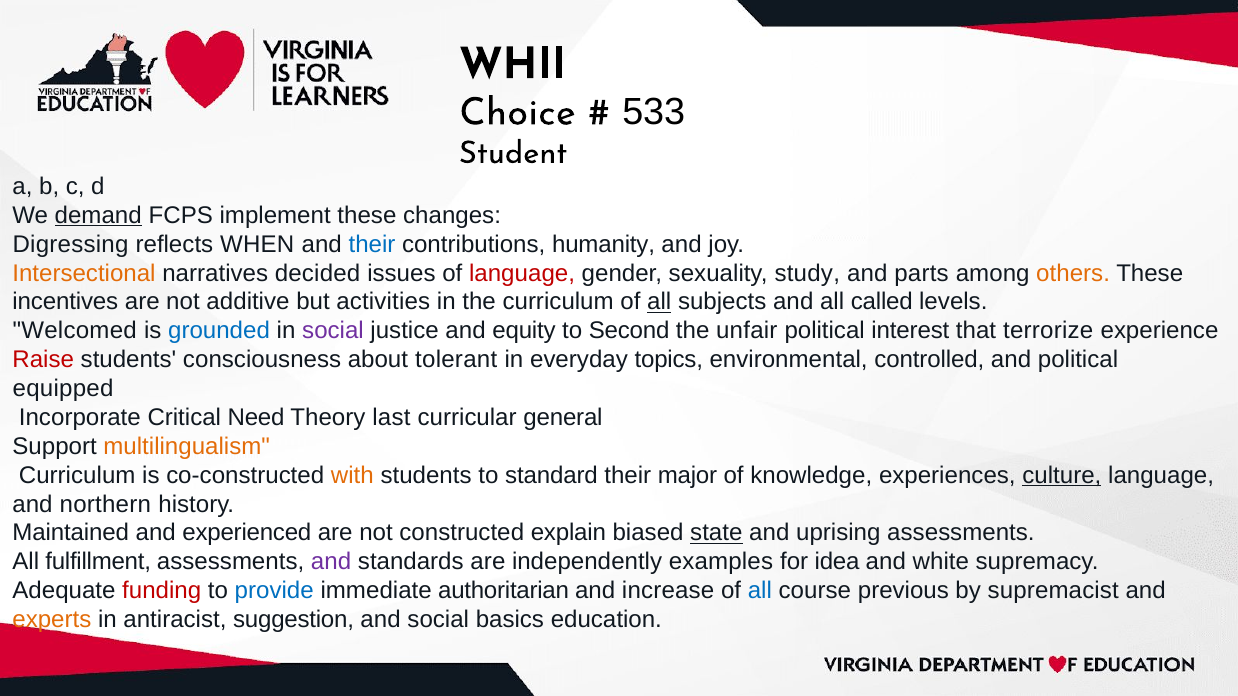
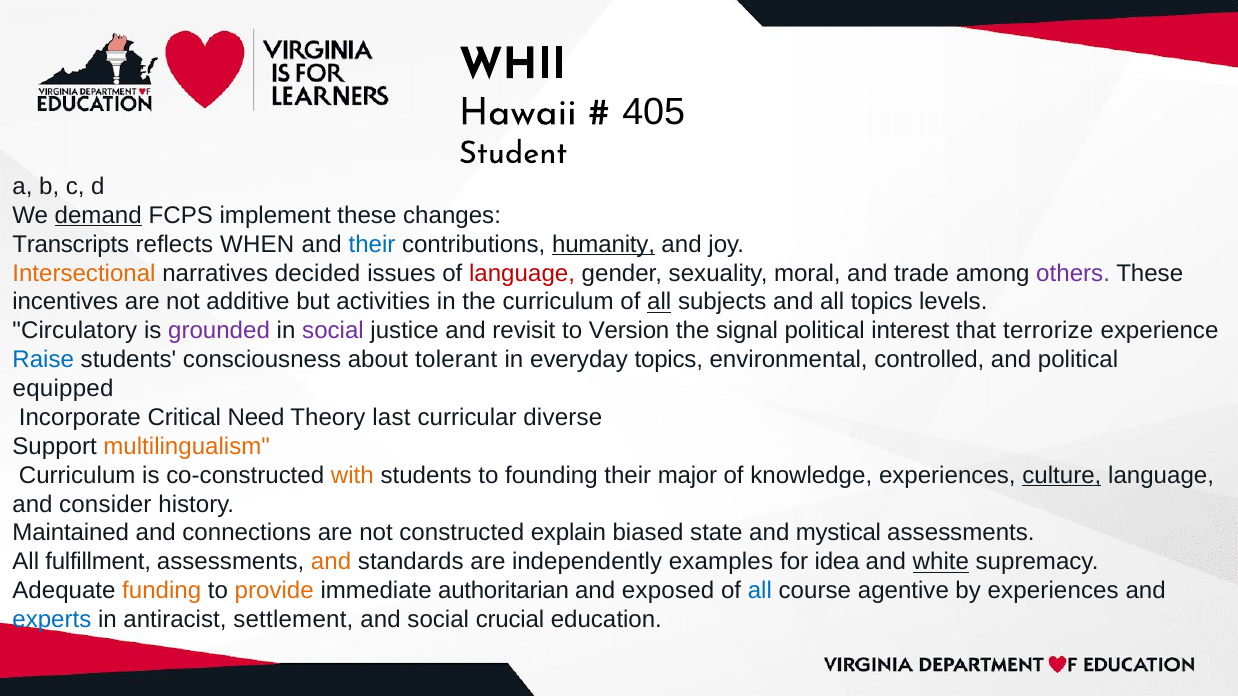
Choice: Choice -> Hawaii
533: 533 -> 405
Digressing: Digressing -> Transcripts
humanity underline: none -> present
study: study -> moral
parts: parts -> trade
others colour: orange -> purple
all called: called -> topics
Welcomed: Welcomed -> Circulatory
grounded colour: blue -> purple
equity: equity -> revisit
Second: Second -> Version
unfair: unfair -> signal
Raise colour: red -> blue
general: general -> diverse
standard: standard -> founding
northern: northern -> consider
experienced: experienced -> connections
state underline: present -> none
uprising: uprising -> mystical
and at (331, 562) colour: purple -> orange
white underline: none -> present
funding colour: red -> orange
provide colour: blue -> orange
increase: increase -> exposed
previous: previous -> agentive
by supremacist: supremacist -> experiences
experts colour: orange -> blue
suggestion: suggestion -> settlement
basics: basics -> crucial
